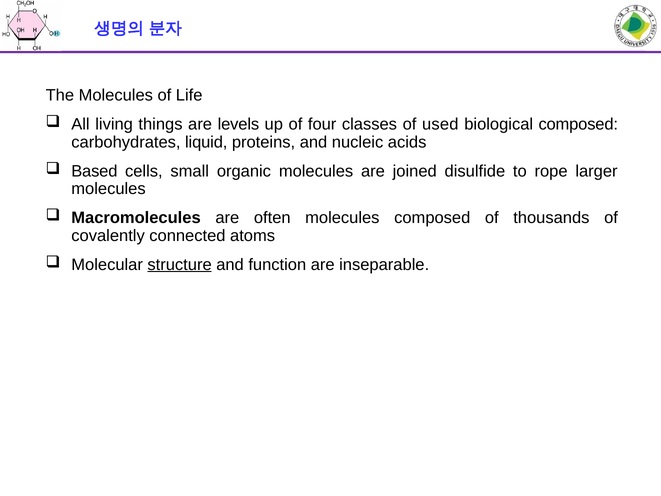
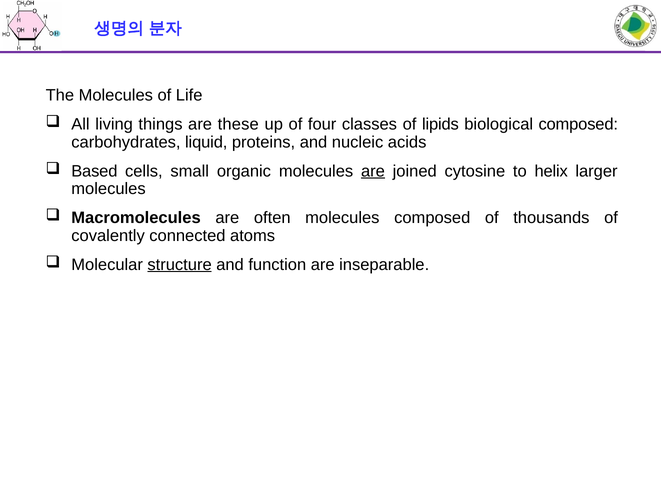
levels: levels -> these
used: used -> lipids
are at (373, 171) underline: none -> present
disulfide: disulfide -> cytosine
rope: rope -> helix
